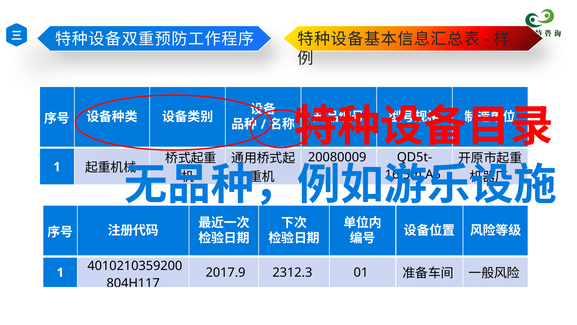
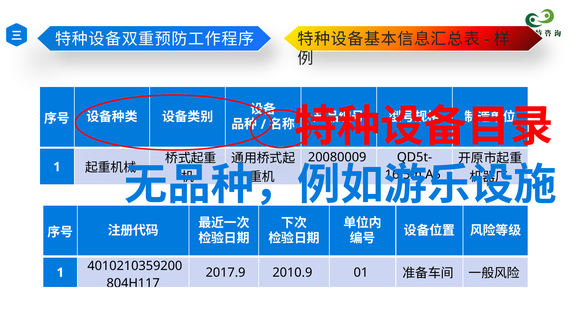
2312.3: 2312.3 -> 2010.9
